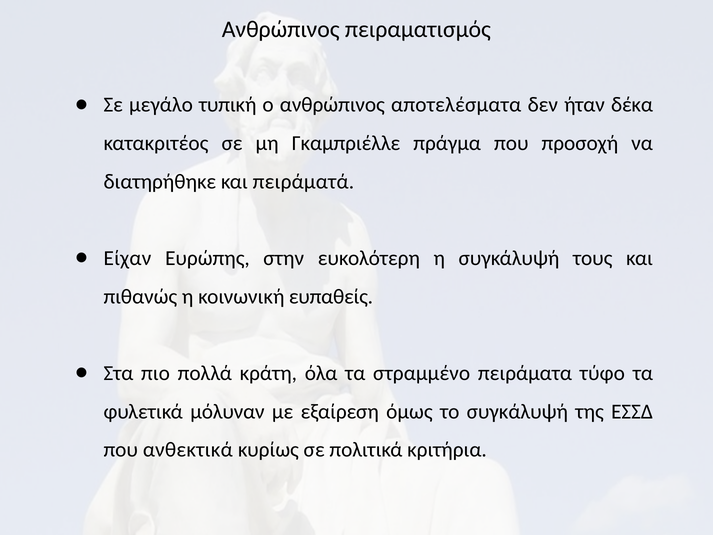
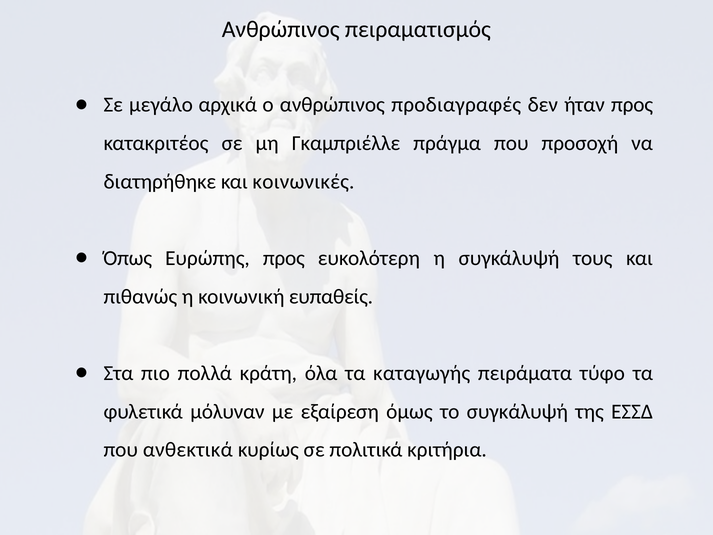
τυπική: τυπική -> αρχικά
αποτελέσματα: αποτελέσματα -> προδιαγραφές
ήταν δέκα: δέκα -> προς
πειράματά: πειράματά -> κοινωνικές
Είχαν: Είχαν -> Όπως
Ευρώπης στην: στην -> προς
στραμμένο: στραμμένο -> καταγωγής
